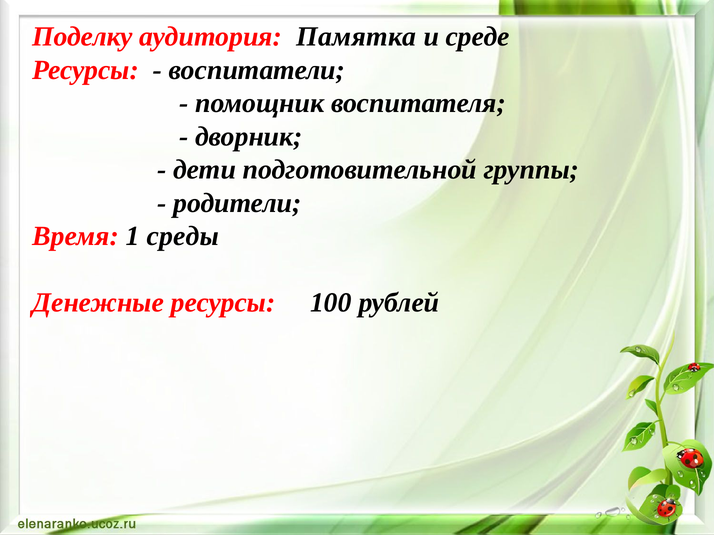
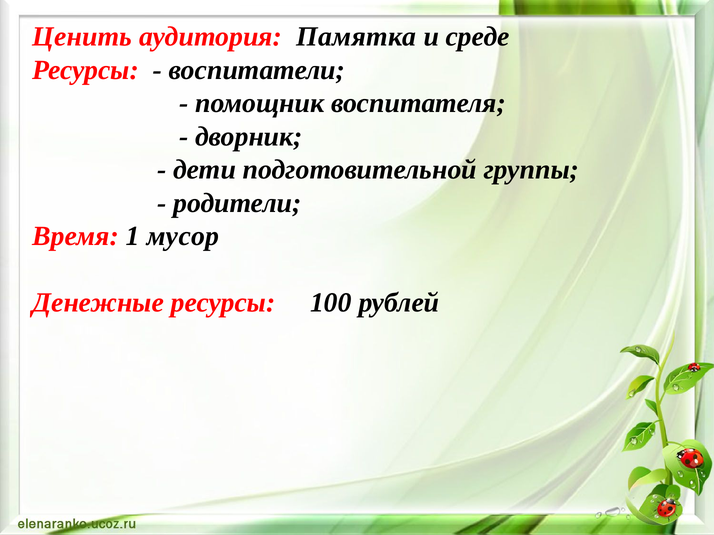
Поделку: Поделку -> Ценить
среды: среды -> мусор
